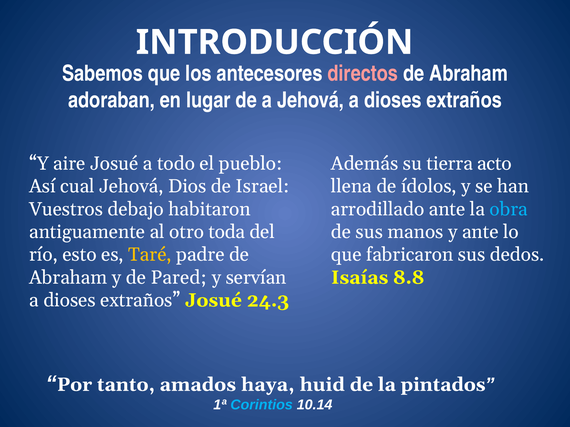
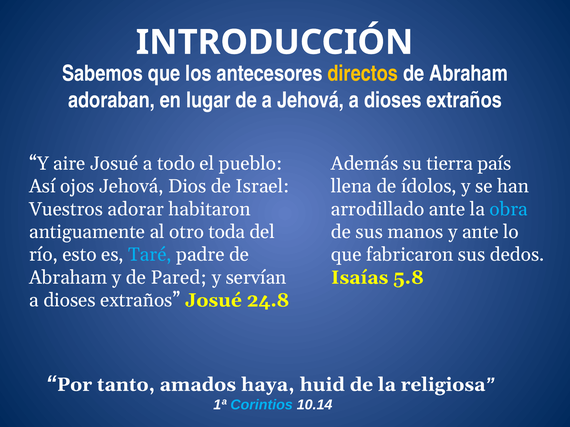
directos colour: pink -> yellow
acto: acto -> país
cual: cual -> ojos
debajo: debajo -> adorar
Taré colour: yellow -> light blue
8.8: 8.8 -> 5.8
24.3: 24.3 -> 24.8
pintados: pintados -> religiosa
